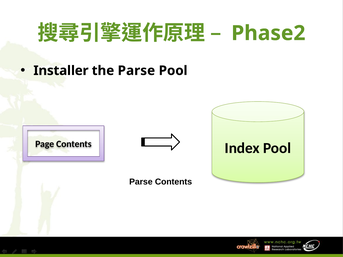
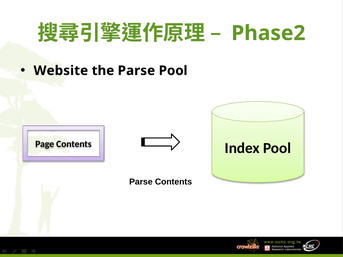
Installer: Installer -> Website
